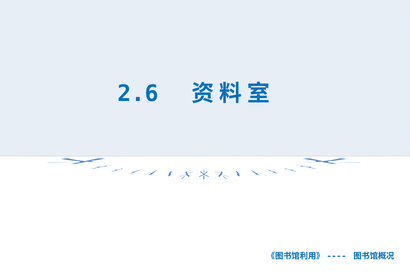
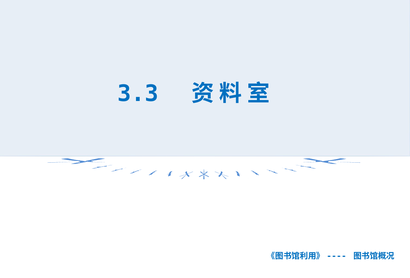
2.6: 2.6 -> 3.3
